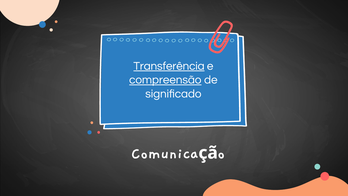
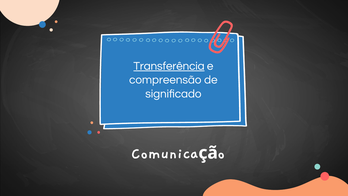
compreensão underline: present -> none
